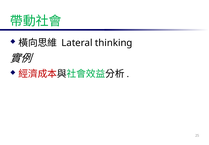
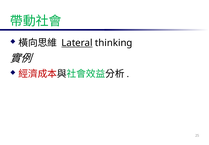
Lateral underline: none -> present
